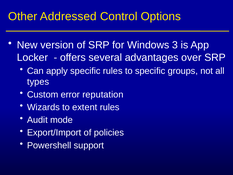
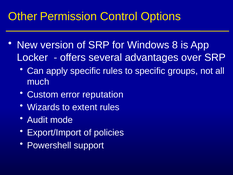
Addressed: Addressed -> Permission
3: 3 -> 8
types: types -> much
